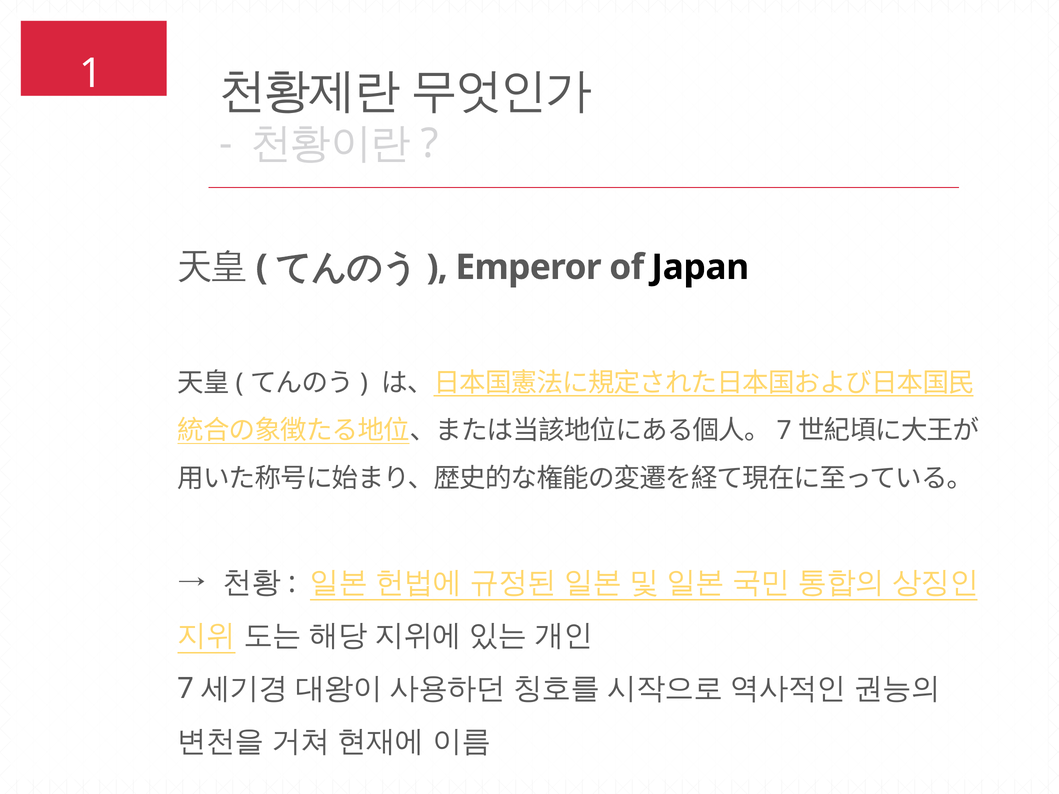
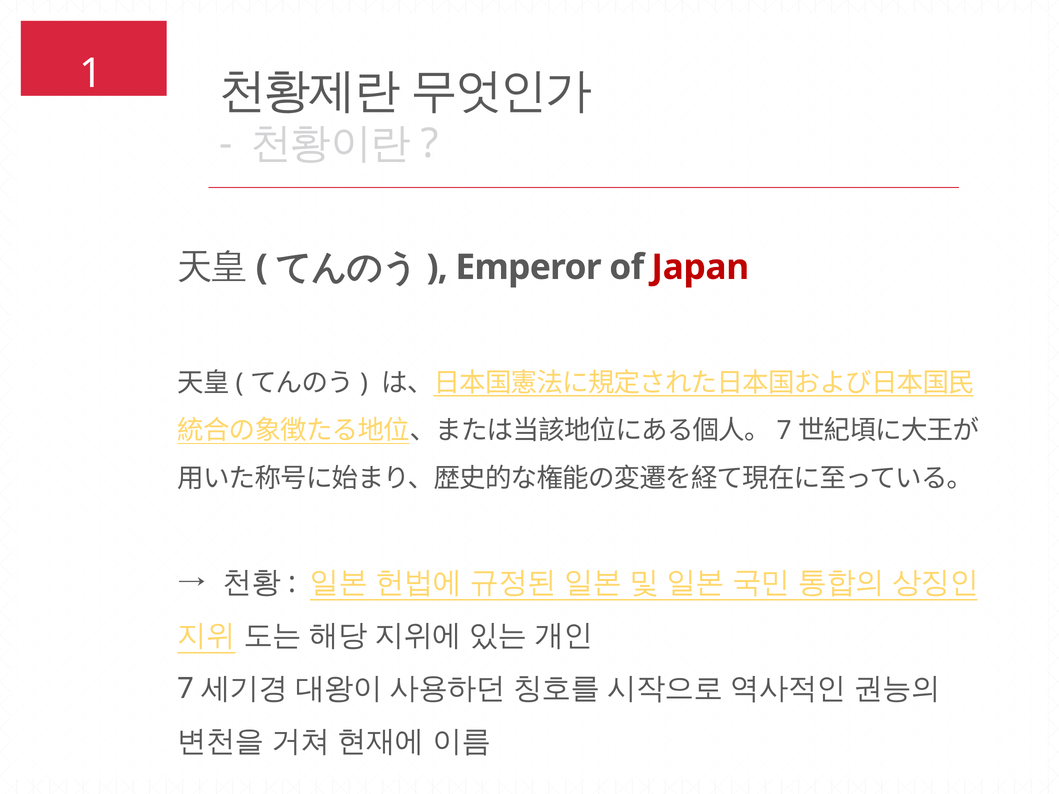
Japan colour: black -> red
